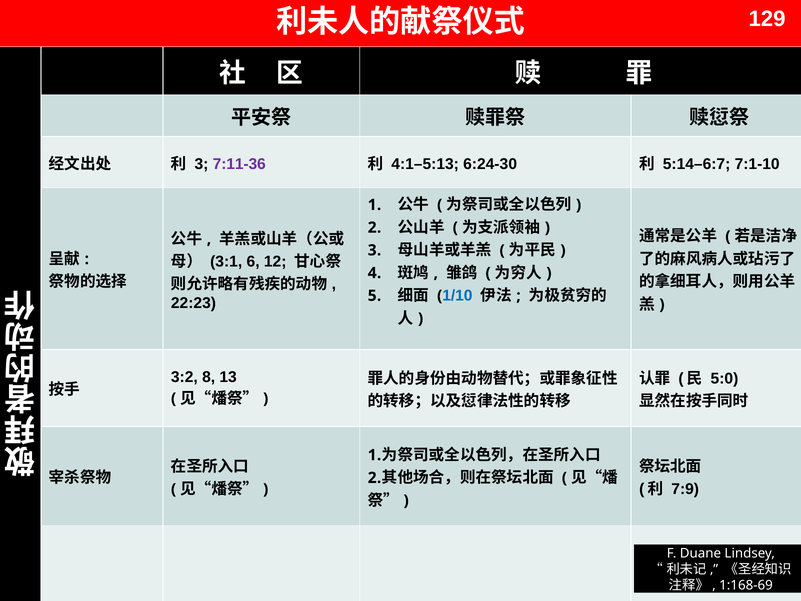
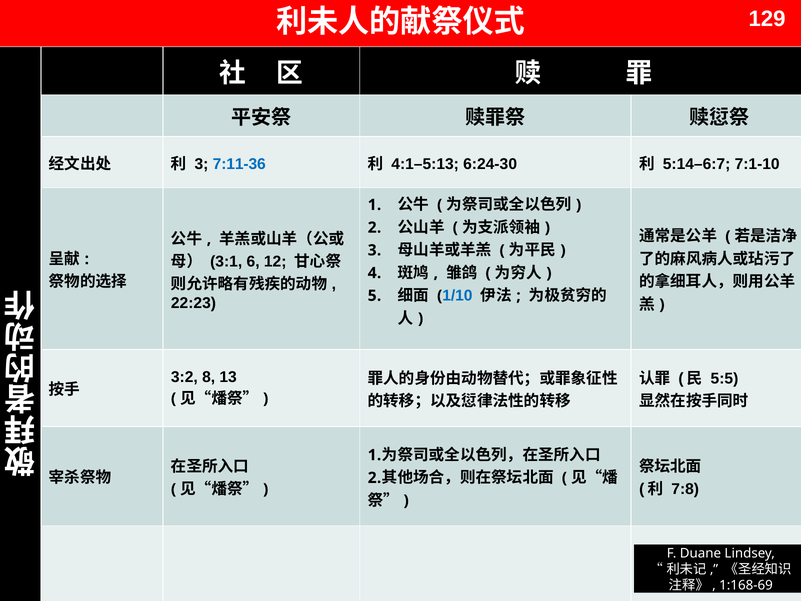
7:11-36 colour: purple -> blue
5:0: 5:0 -> 5:5
7:9: 7:9 -> 7:8
